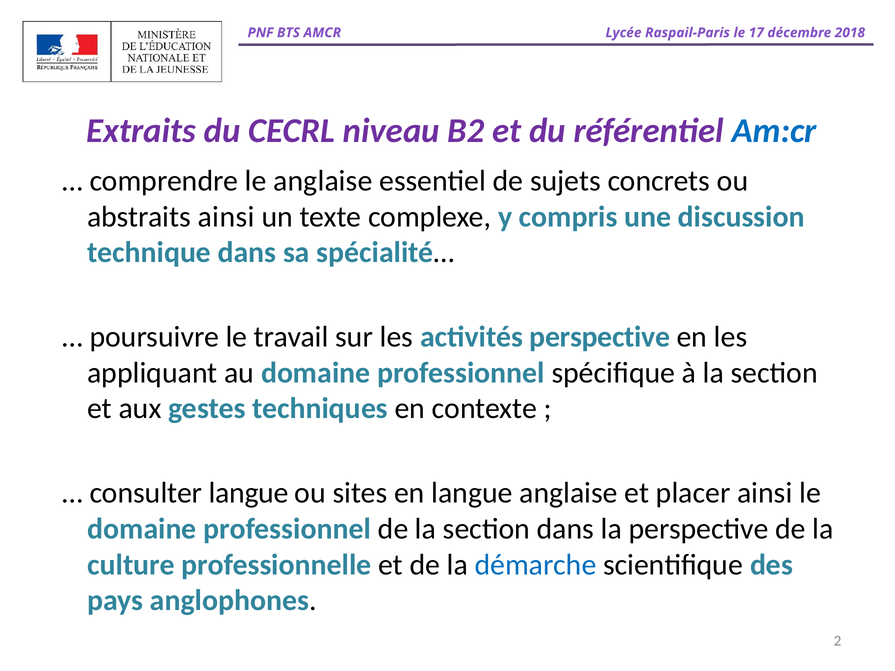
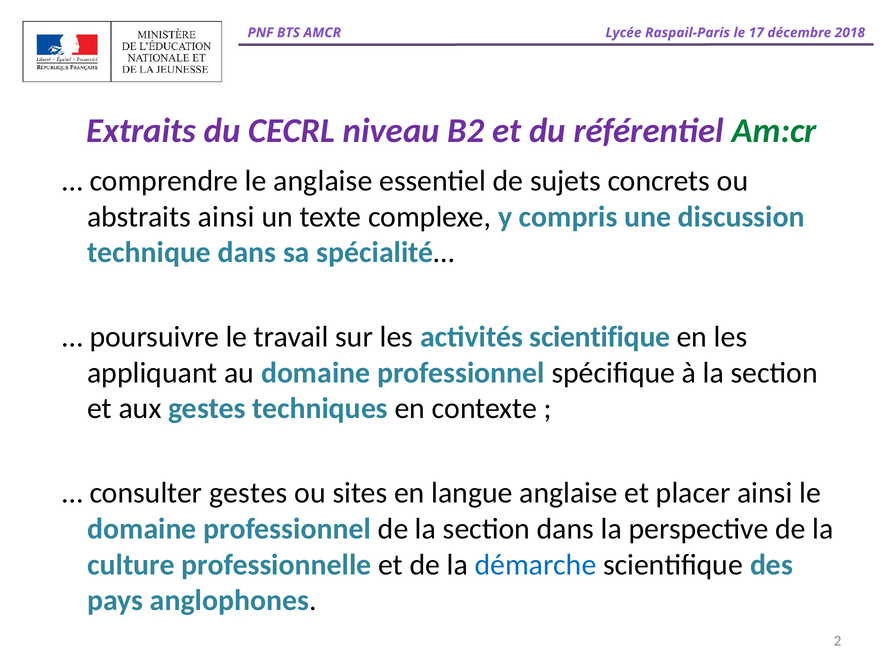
Am:cr colour: blue -> green
activités perspective: perspective -> scientifique
consulter langue: langue -> gestes
